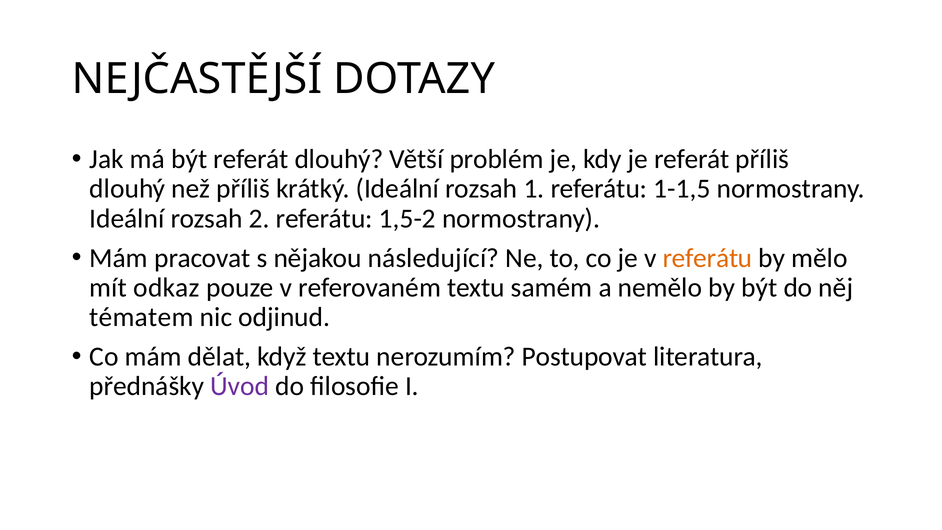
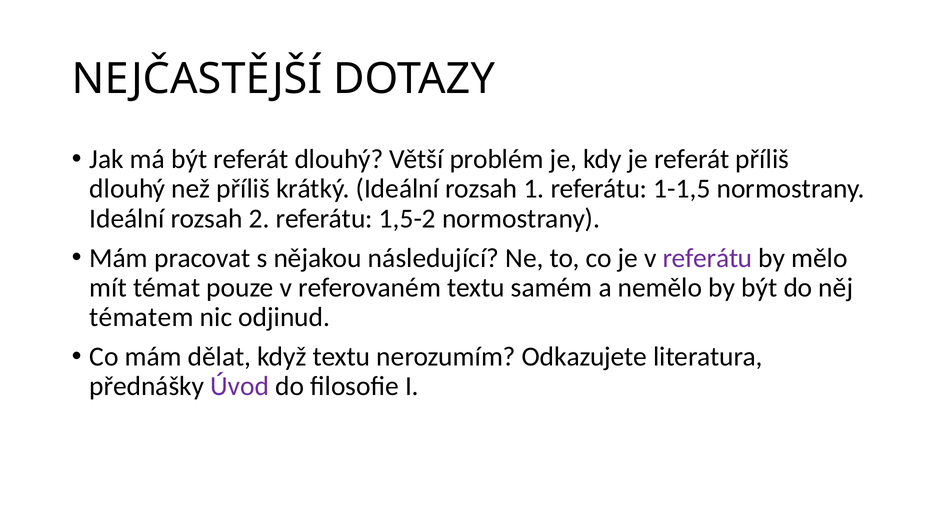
referátu at (708, 258) colour: orange -> purple
odkaz: odkaz -> témat
Postupovat: Postupovat -> Odkazujete
